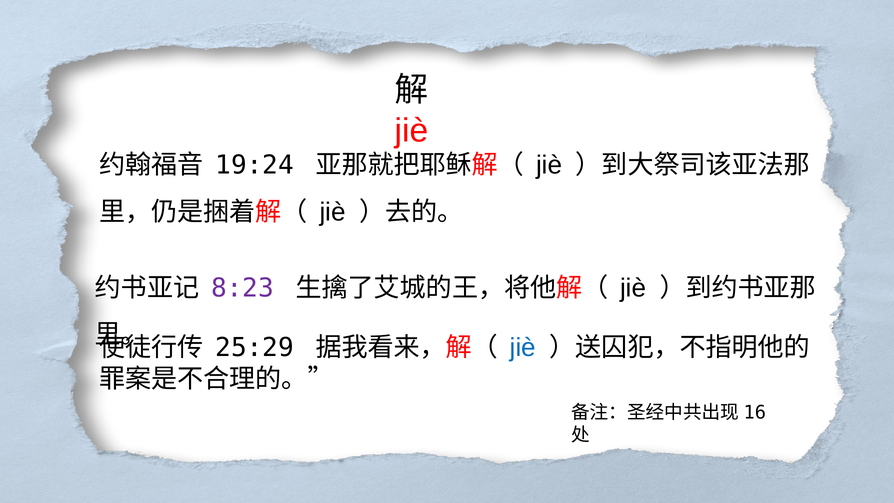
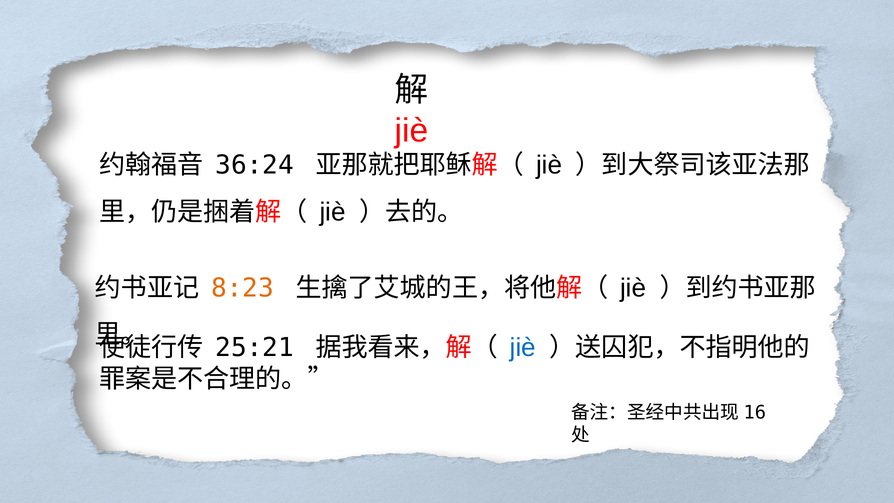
19:24: 19:24 -> 36:24
8:23 colour: purple -> orange
25:29: 25:29 -> 25:21
